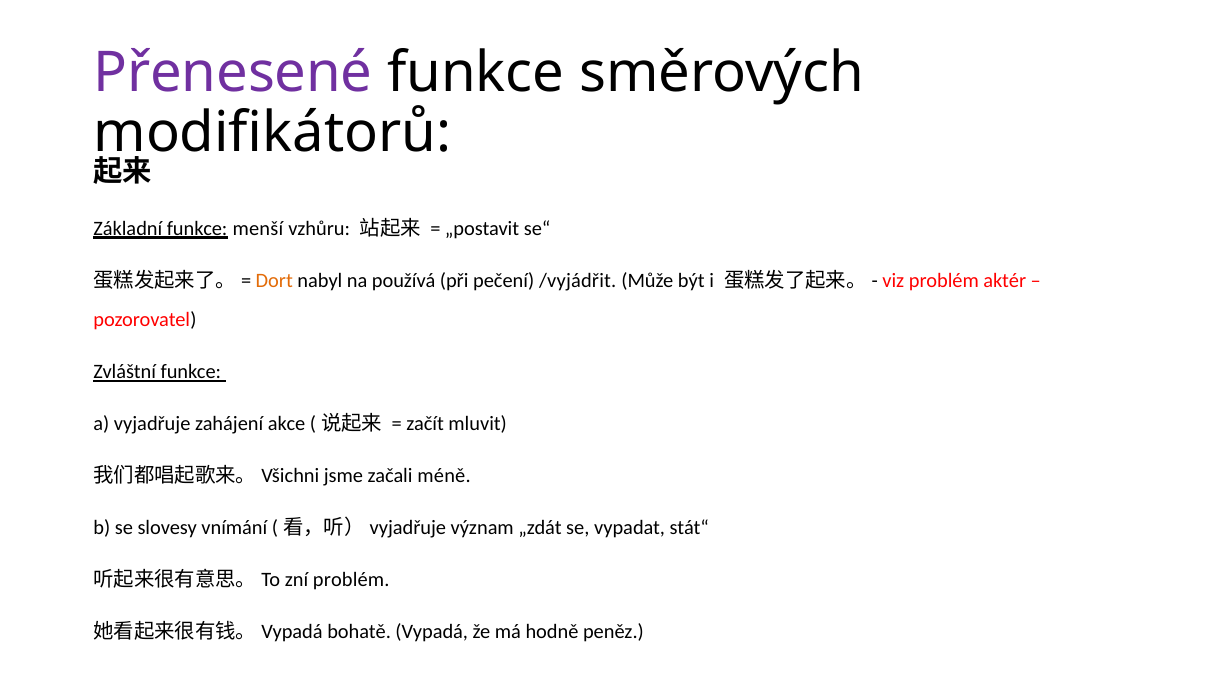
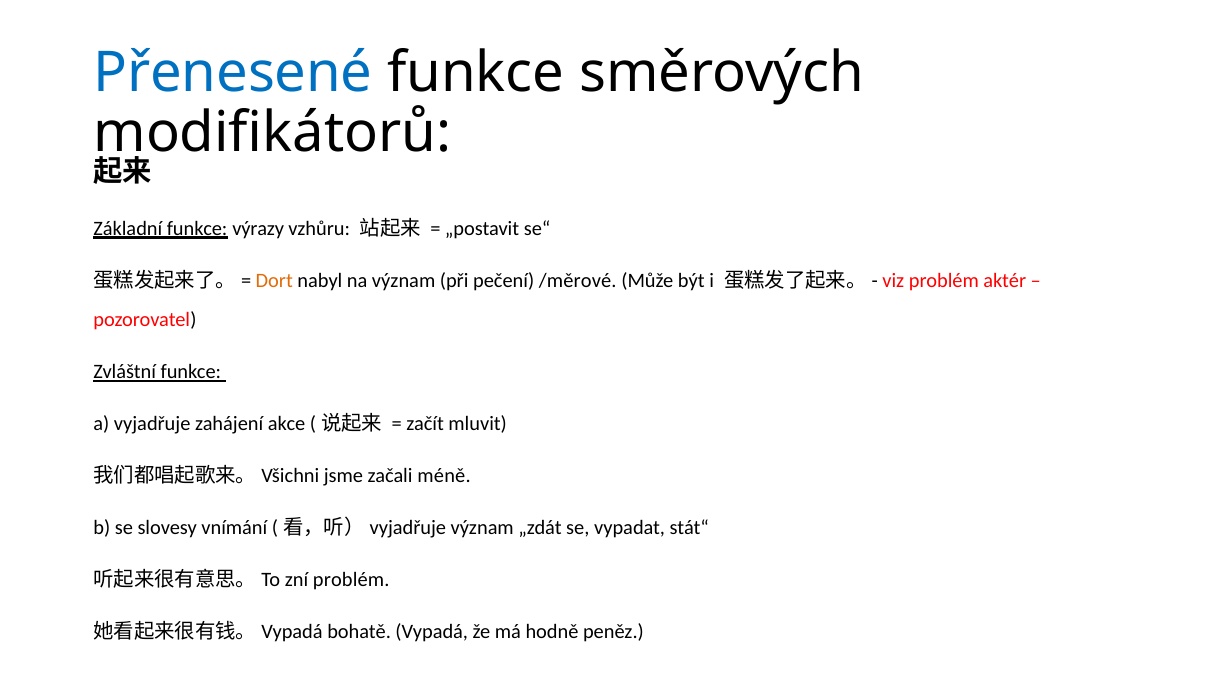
Přenesené colour: purple -> blue
menší: menší -> výrazy
na používá: používá -> význam
/vyjádřit: /vyjádřit -> /měrové
